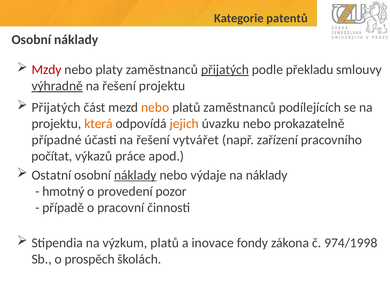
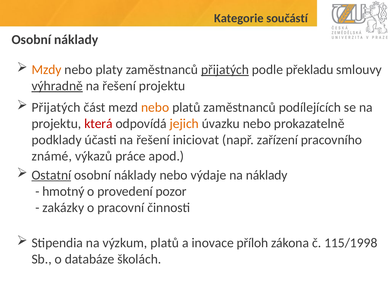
patentů: patentů -> součástí
Mzdy colour: red -> orange
která colour: orange -> red
případné: případné -> podklady
vytvářet: vytvářet -> iniciovat
počítat: počítat -> známé
Ostatní underline: none -> present
náklady at (135, 175) underline: present -> none
případě: případě -> zakázky
fondy: fondy -> příloh
974/1998: 974/1998 -> 115/1998
prospěch: prospěch -> databáze
